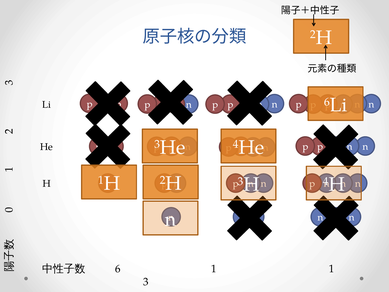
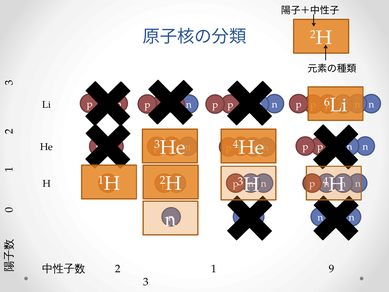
6 at (118, 269): 6 -> 2
1 1: 1 -> 9
